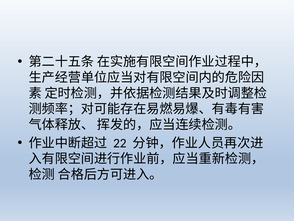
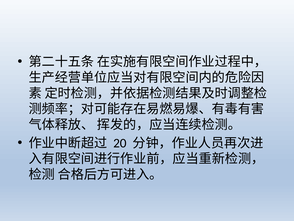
22: 22 -> 20
